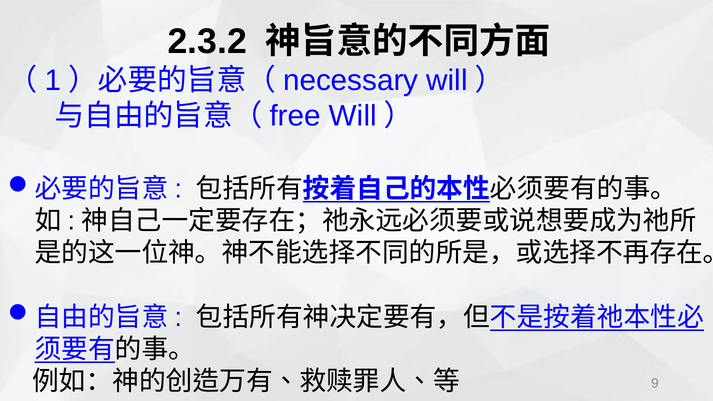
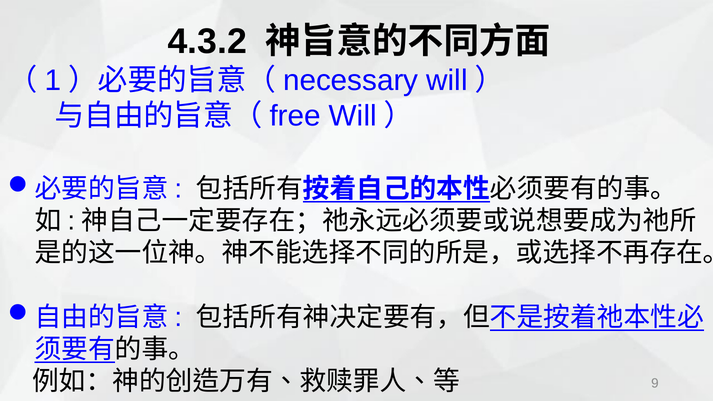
2.3.2: 2.3.2 -> 4.3.2
